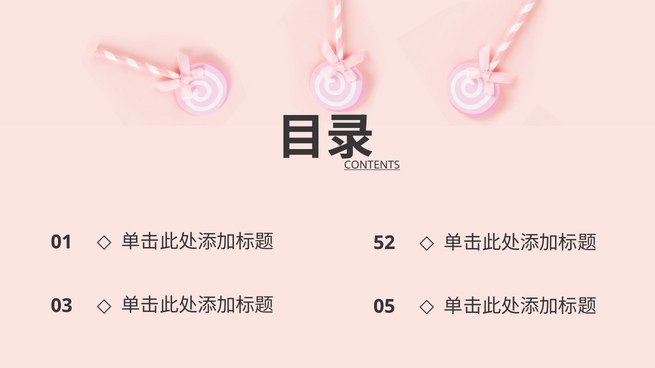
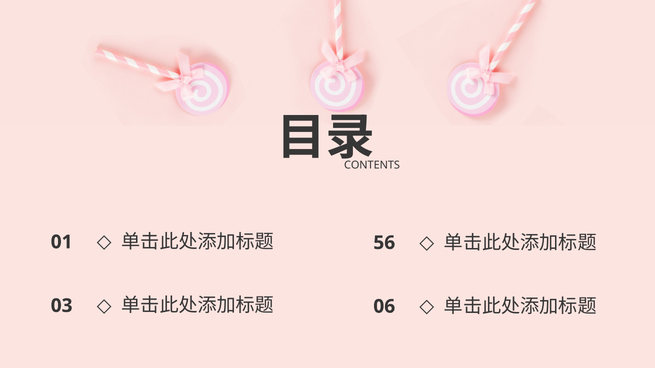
CONTENTS underline: present -> none
52: 52 -> 56
05: 05 -> 06
